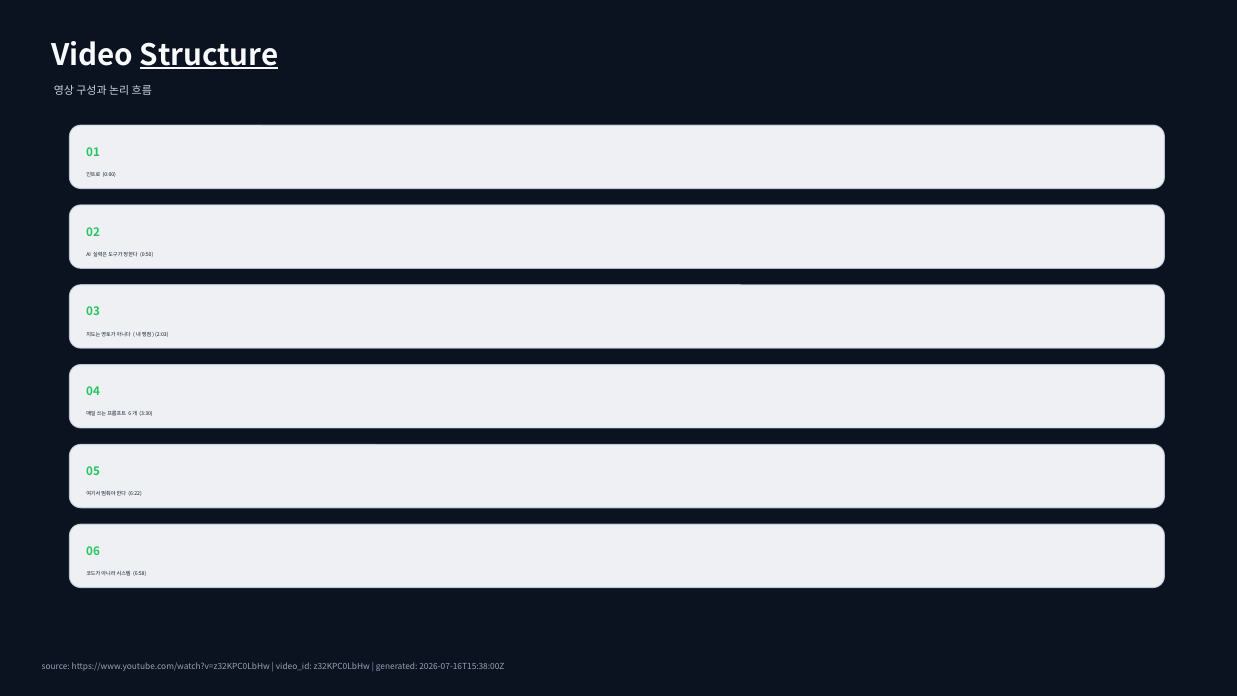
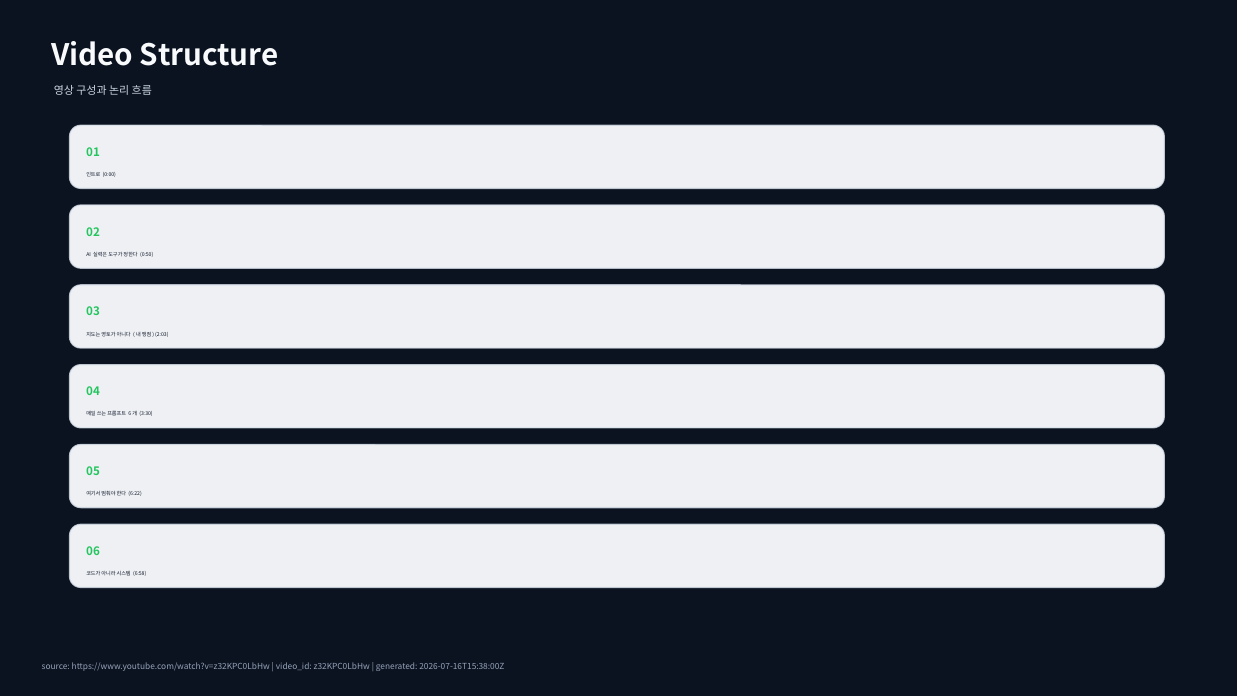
Structure underline: present -> none
